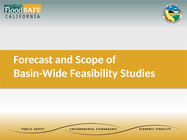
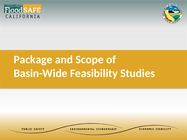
Forecast: Forecast -> Package
